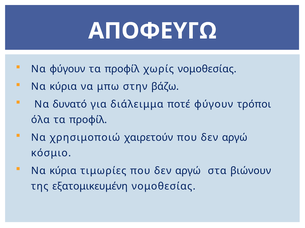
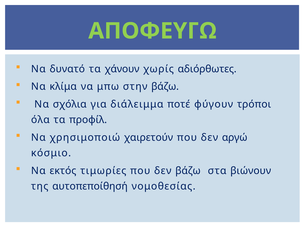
ΑΠΟΦΕΥΓΩ colour: white -> light green
Να φύγουν: φύγουν -> δυνατό
προφίλ at (122, 69): προφίλ -> χάνουν
χωρίς νομοθεσίας: νομοθεσίας -> αδιόρθωτες
κύρια at (63, 87): κύρια -> κλίμα
δυνατό: δυνατό -> σχόλια
κύρια at (63, 171): κύρια -> εκτός
τιμωρίες που δεν αργώ: αργώ -> βάζω
εξατομικευμένη: εξατομικευμένη -> αυτοπεποίθησή
